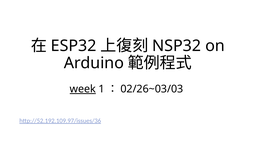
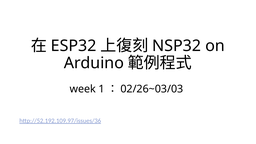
week underline: present -> none
